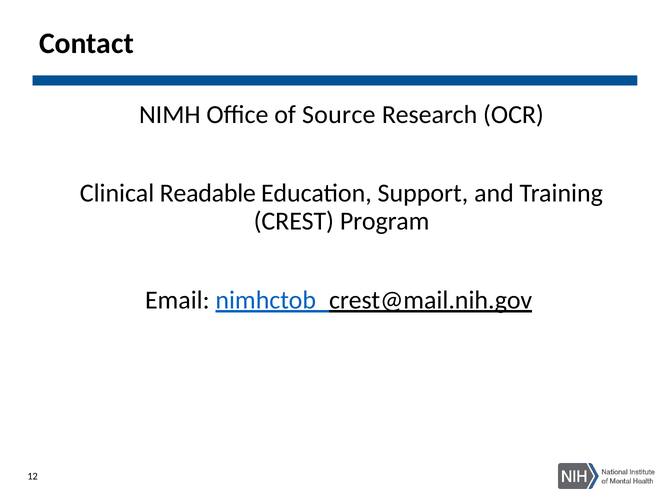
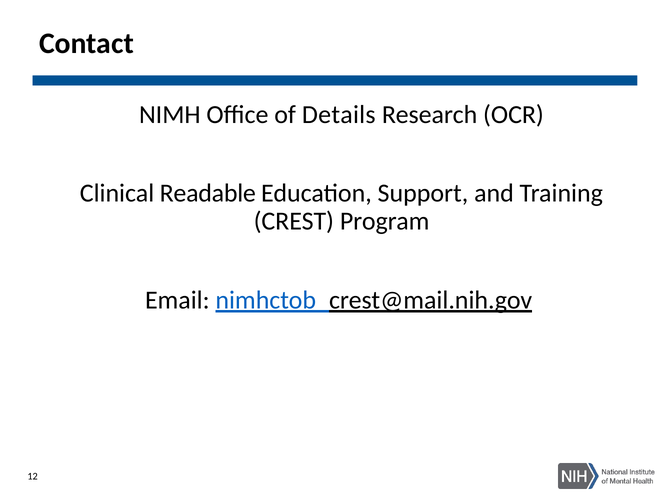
Source: Source -> Details
